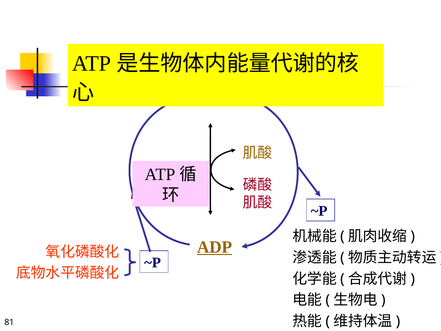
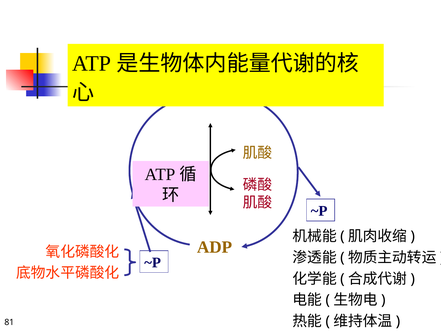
ADP underline: present -> none
